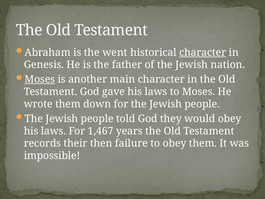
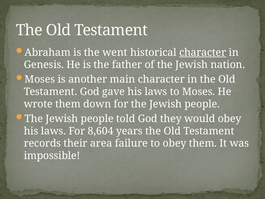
Moses at (40, 79) underline: present -> none
1,467: 1,467 -> 8,604
then: then -> area
